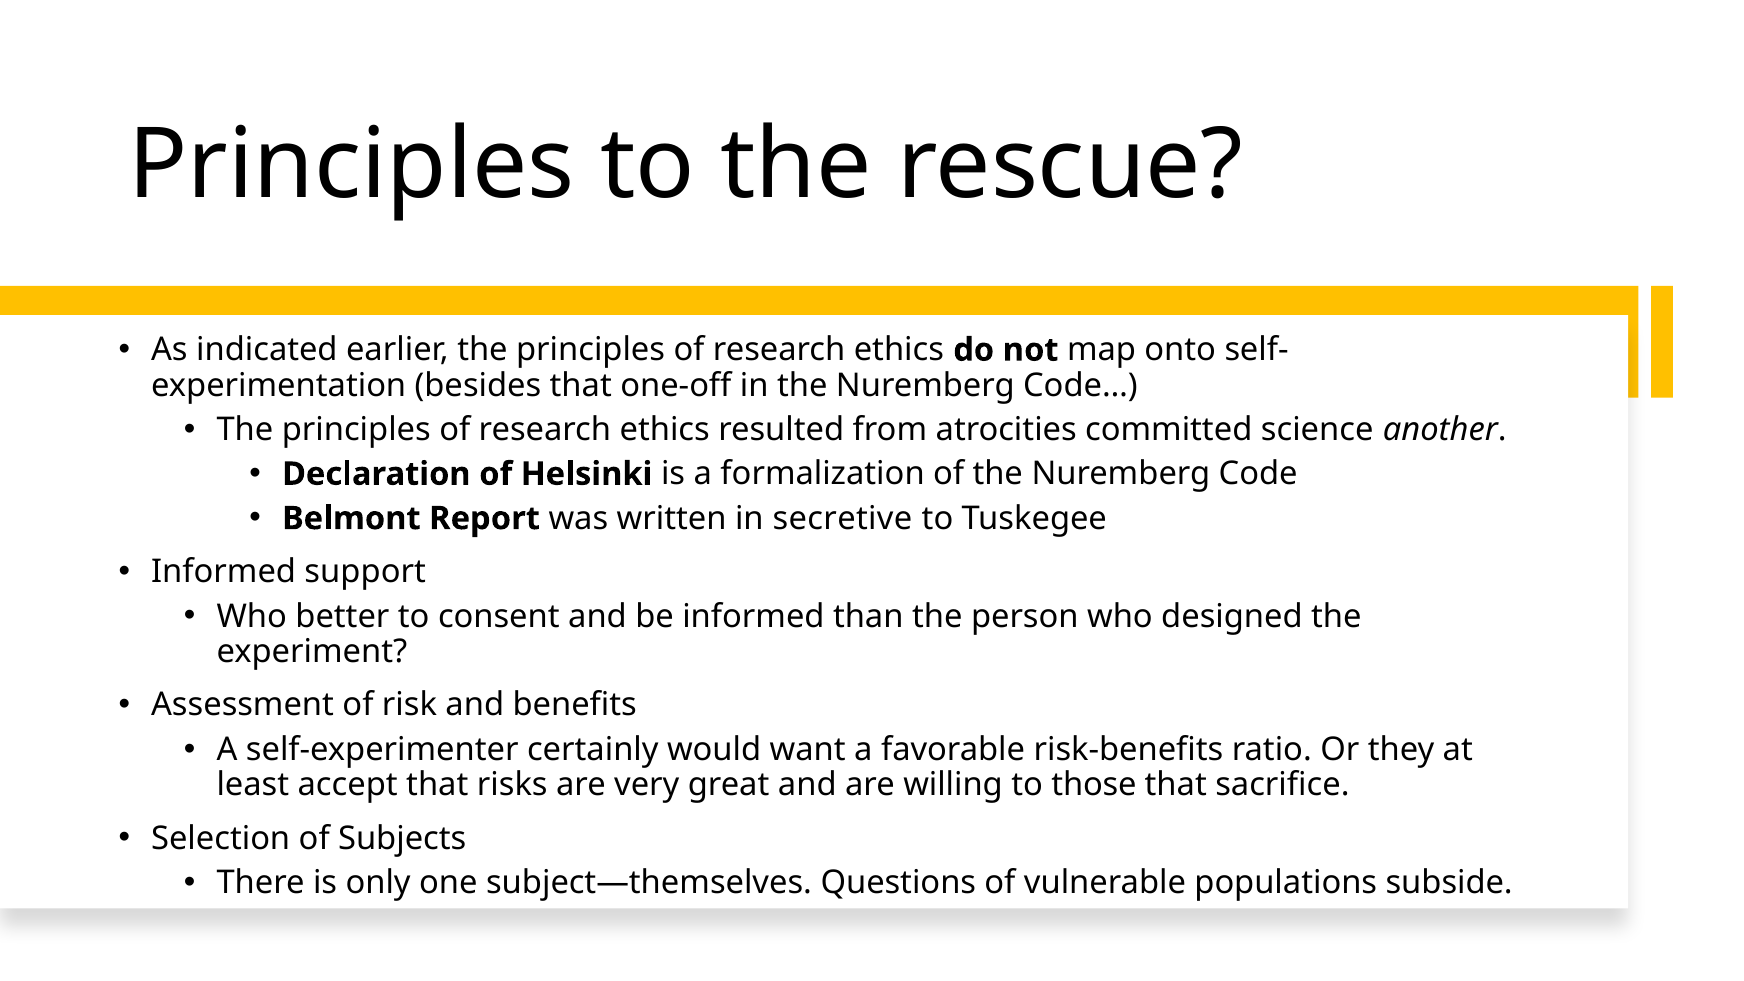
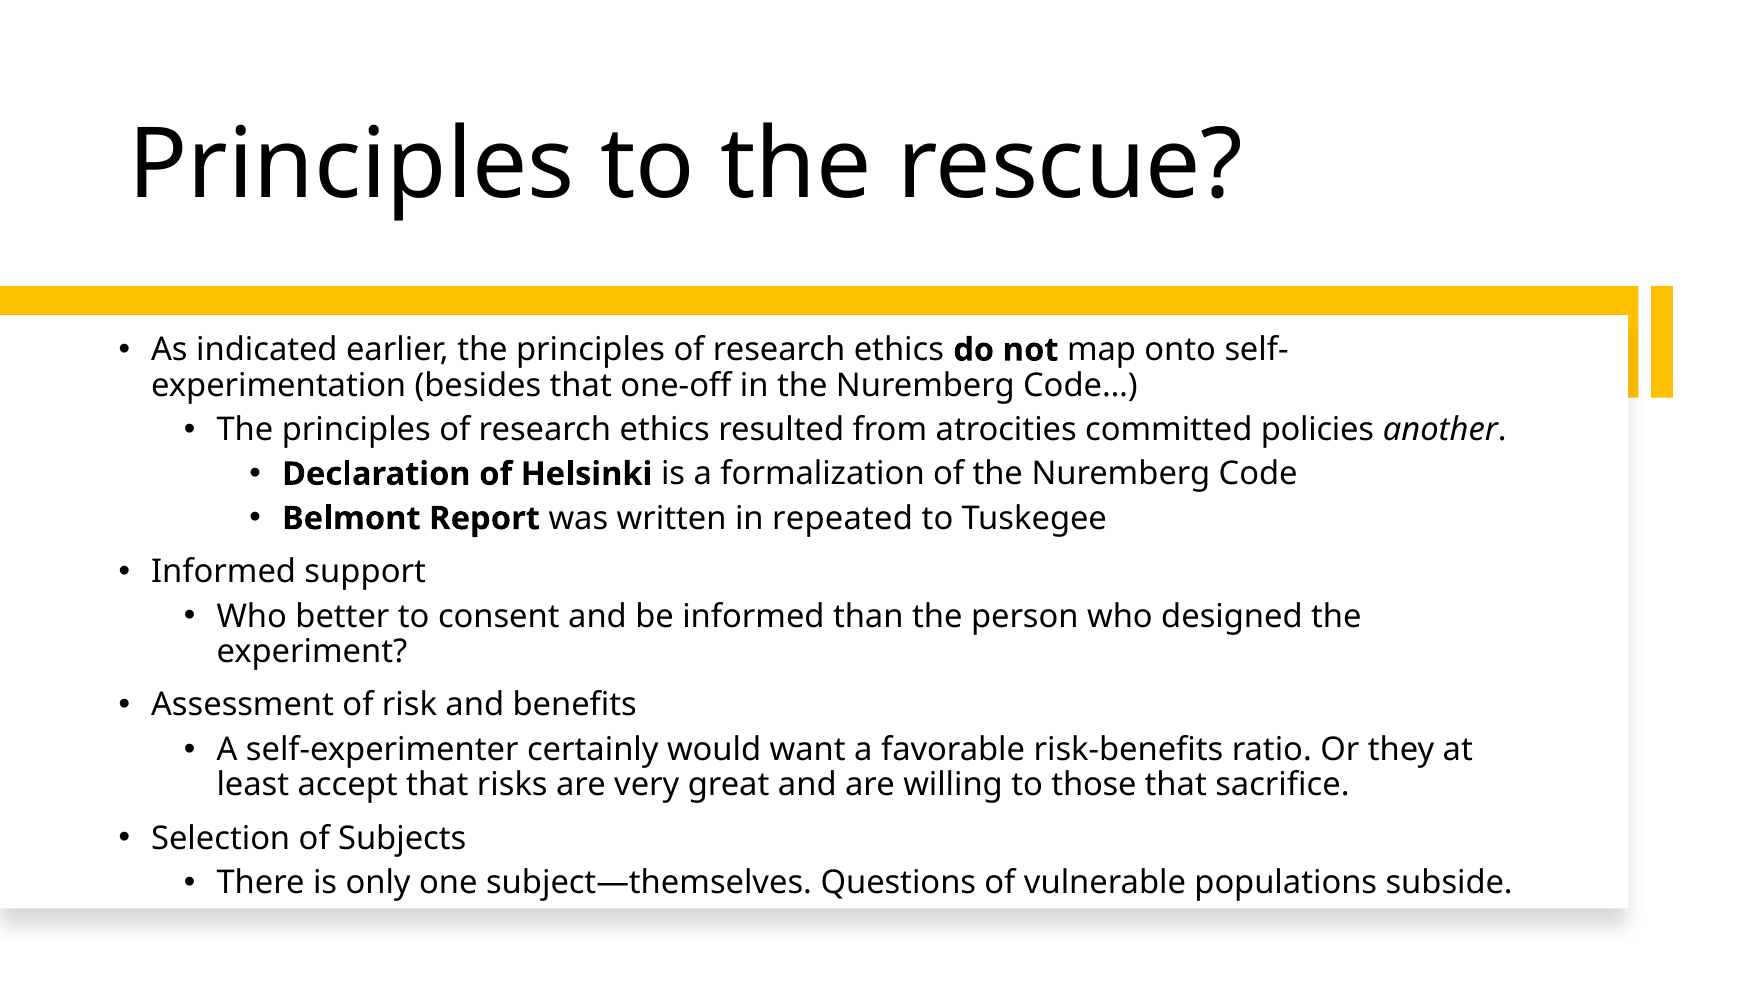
science: science -> policies
secretive: secretive -> repeated
